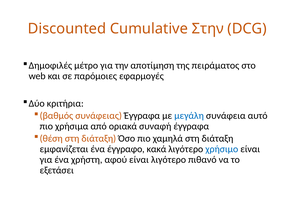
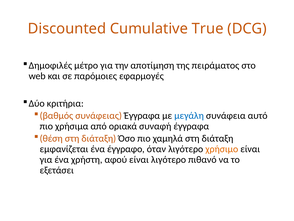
Στην: Στην -> True
κακά: κακά -> όταν
χρήσιμο colour: blue -> orange
